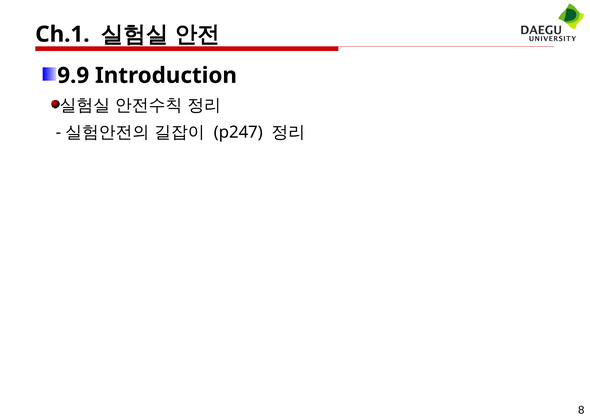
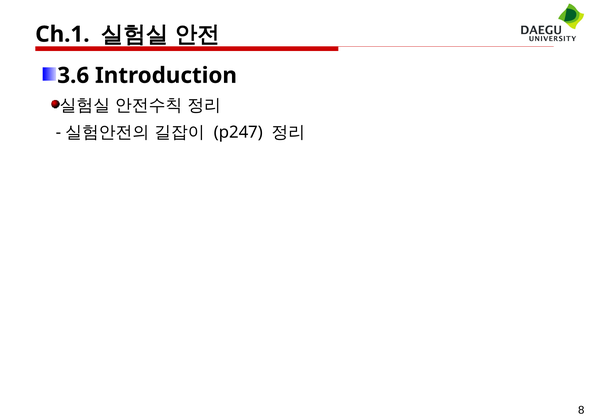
9.9: 9.9 -> 3.6
